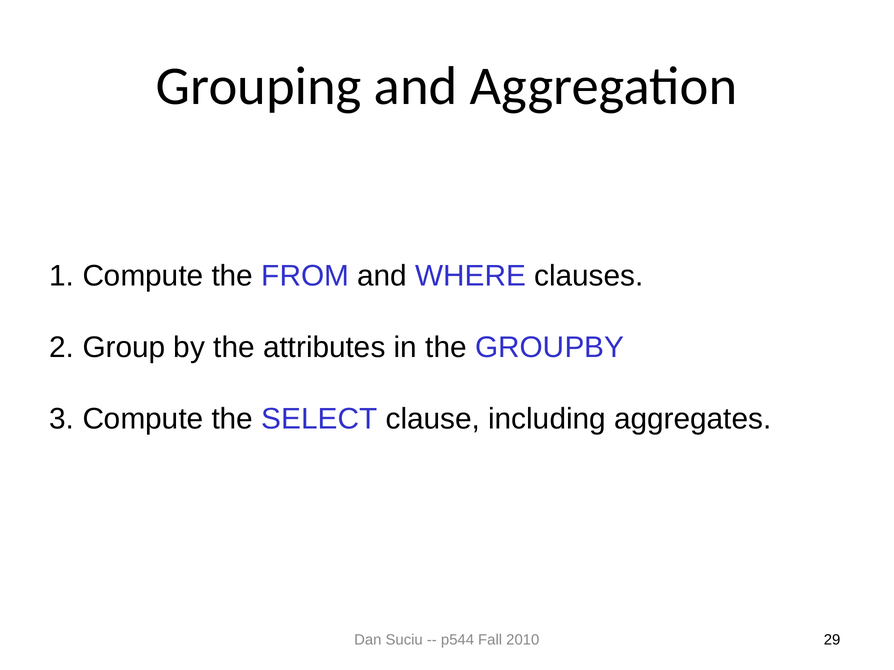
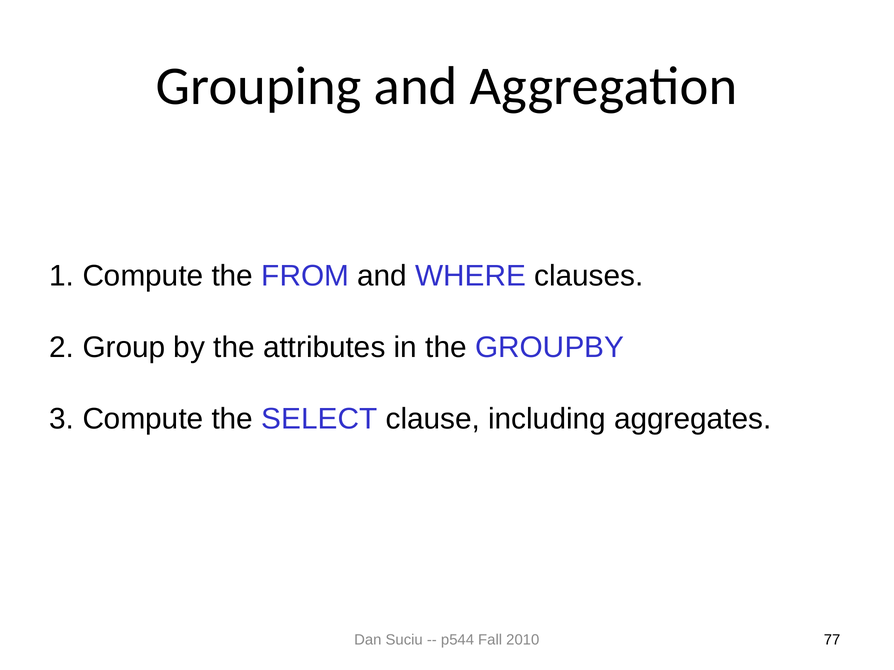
29: 29 -> 77
